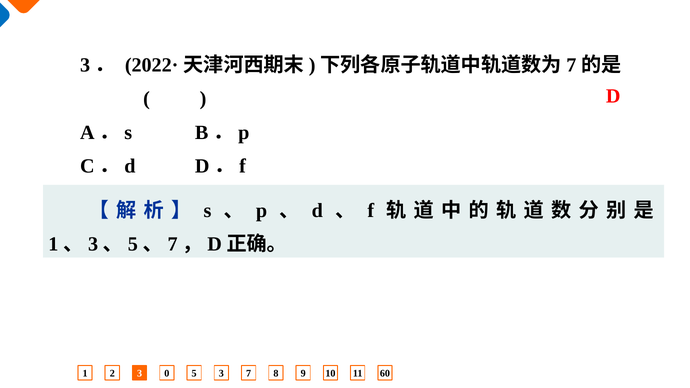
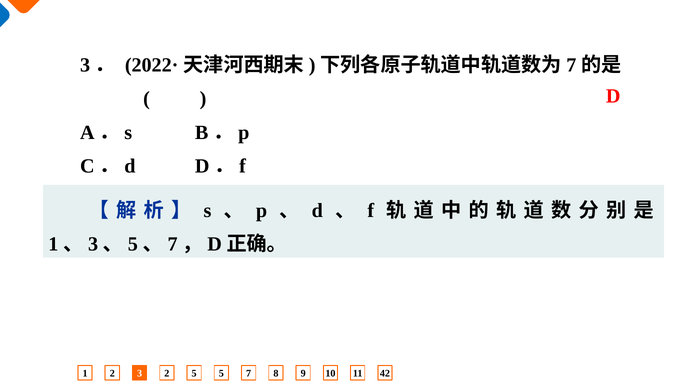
3 0: 0 -> 2
5 3: 3 -> 5
60: 60 -> 42
